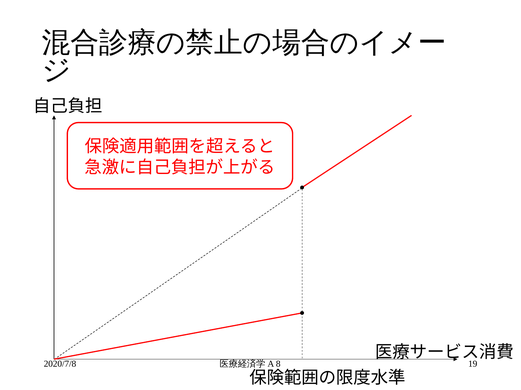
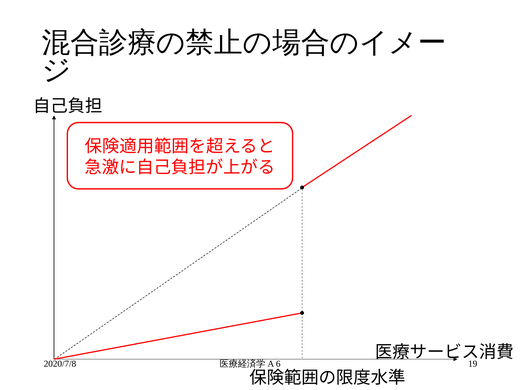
8: 8 -> 6
